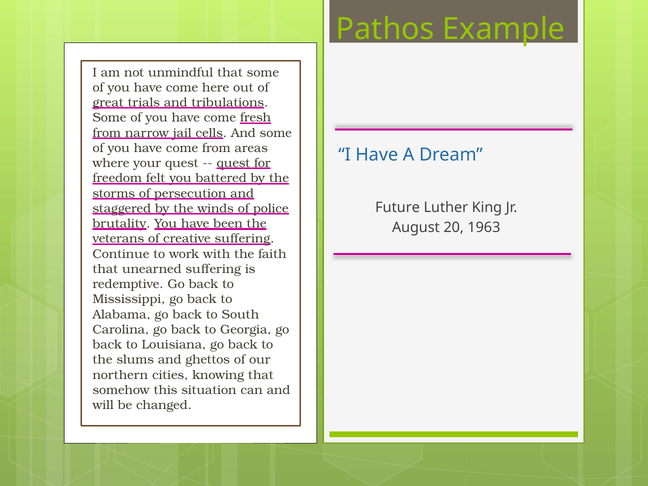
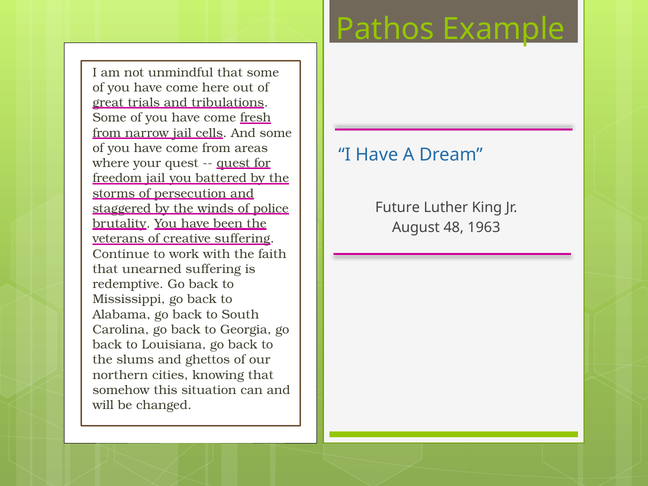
freedom felt: felt -> jail
20: 20 -> 48
